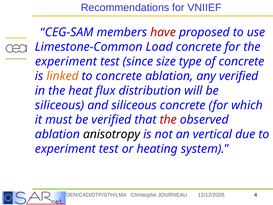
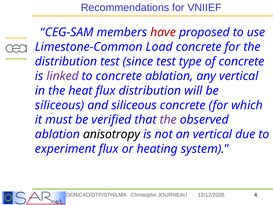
experiment at (66, 61): experiment -> distribution
since size: size -> test
linked colour: orange -> purple
any verified: verified -> vertical
the at (168, 120) colour: red -> purple
test at (109, 149): test -> flux
